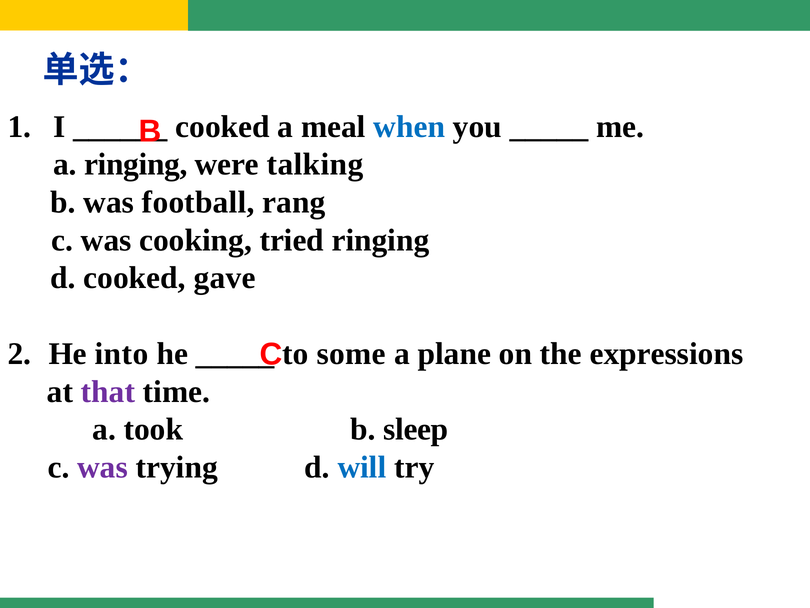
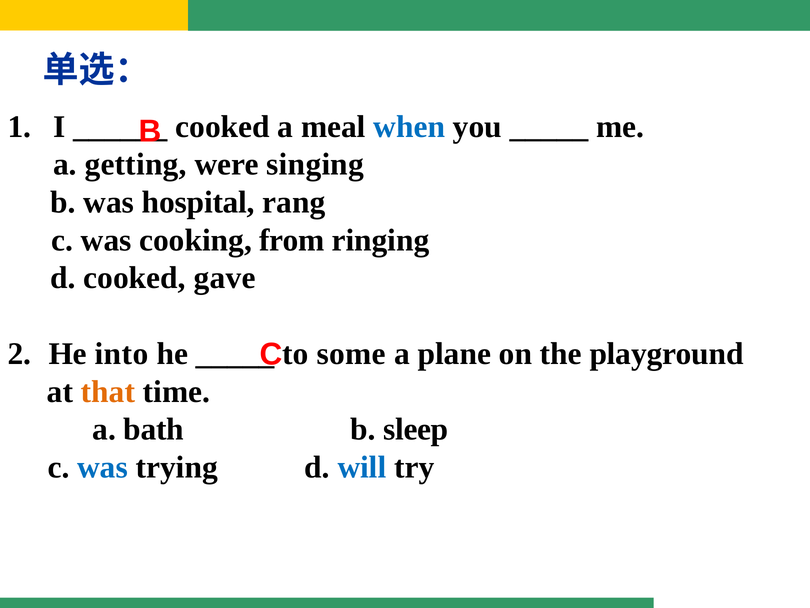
a ringing: ringing -> getting
talking: talking -> singing
football: football -> hospital
tried: tried -> from
expressions: expressions -> playground
that colour: purple -> orange
took: took -> bath
was at (103, 467) colour: purple -> blue
